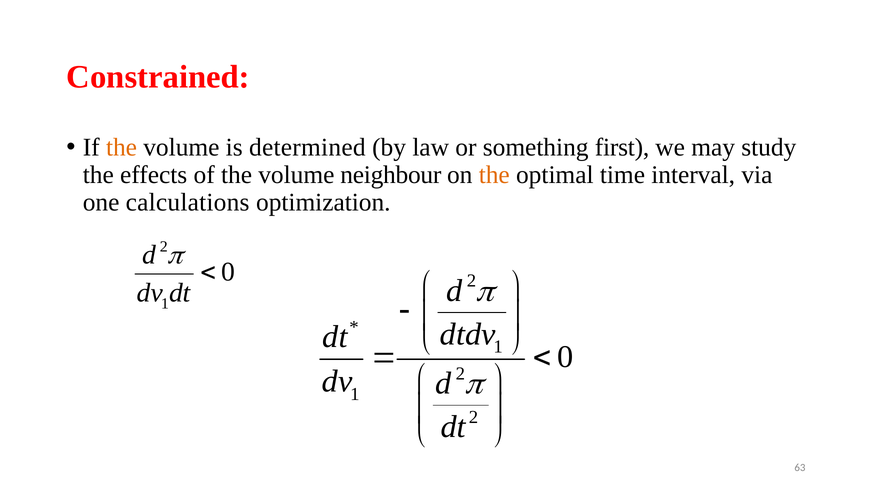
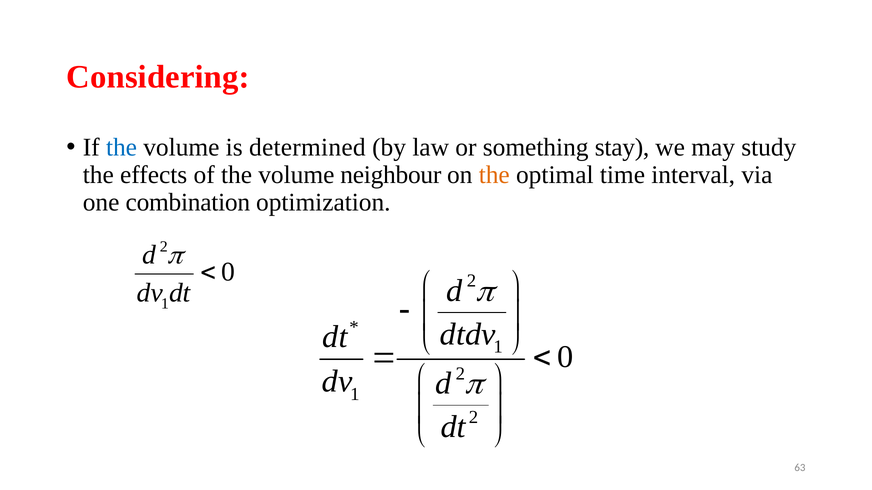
Constrained: Constrained -> Considering
the at (122, 147) colour: orange -> blue
first: first -> stay
calculations: calculations -> combination
